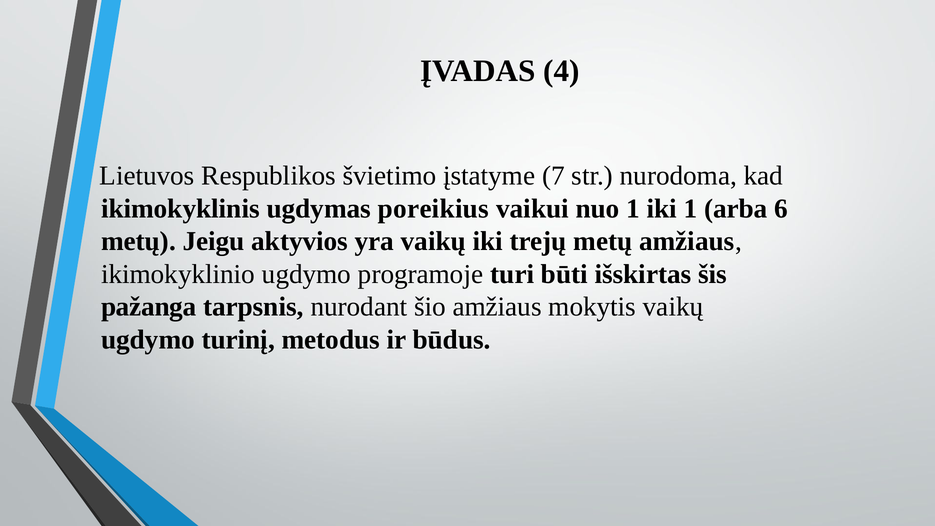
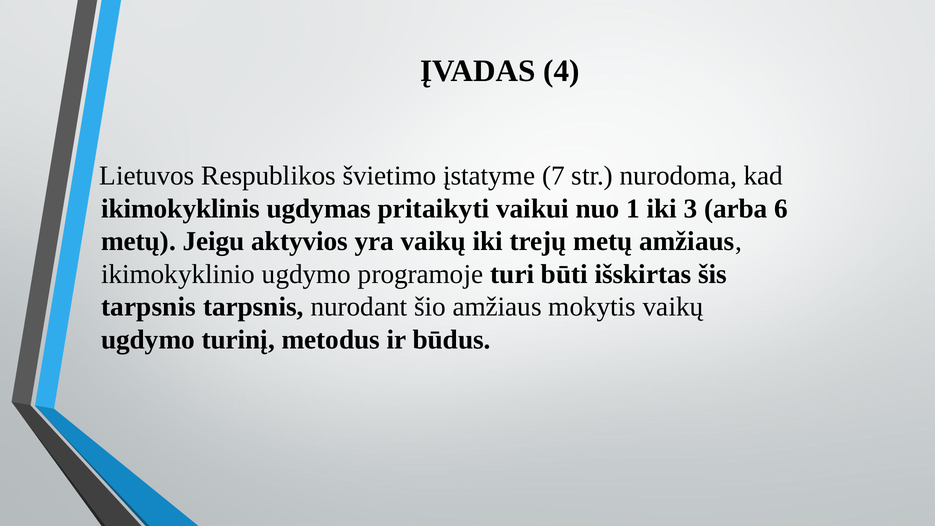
poreikius: poreikius -> pritaikyti
iki 1: 1 -> 3
pažanga at (149, 307): pažanga -> tarpsnis
